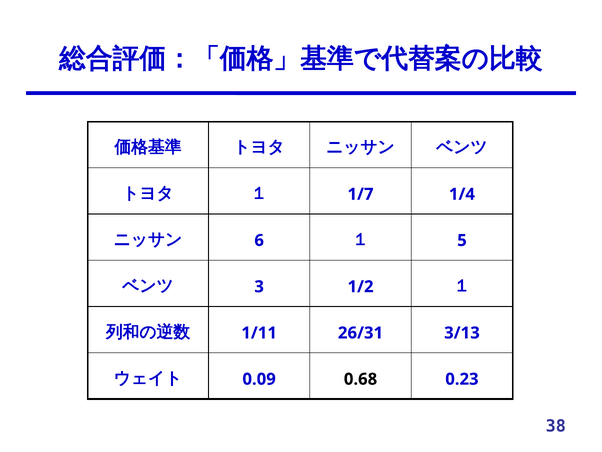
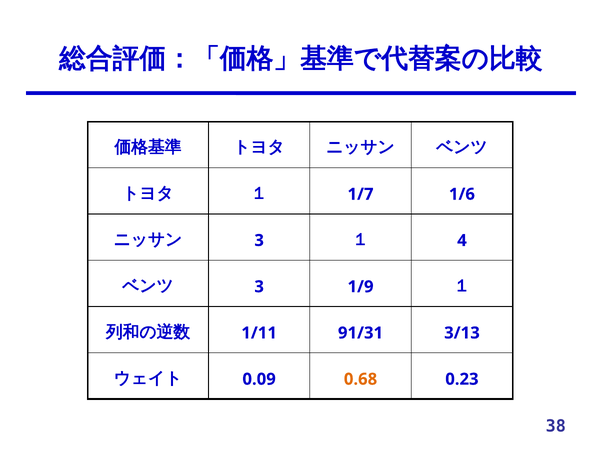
1/4: 1/4 -> 1/6
6 at (259, 240): 6 -> 3
5: 5 -> 4
1/2: 1/2 -> 1/9
26/31: 26/31 -> 91/31
0.68 colour: black -> orange
